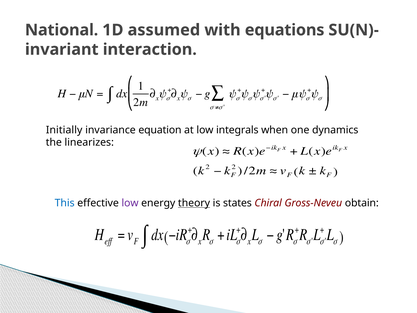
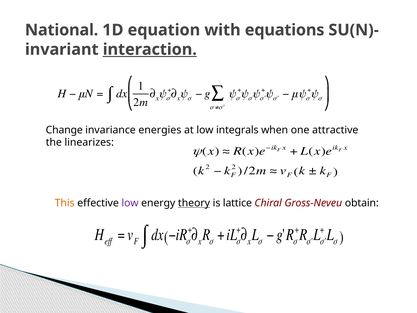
assumed: assumed -> equation
interaction underline: none -> present
Initially: Initially -> Change
equation: equation -> energies
dynamics: dynamics -> attractive
This colour: blue -> orange
states: states -> lattice
